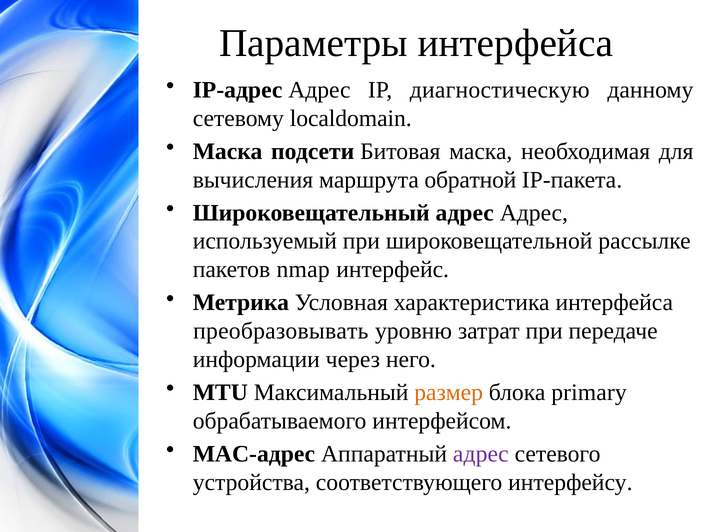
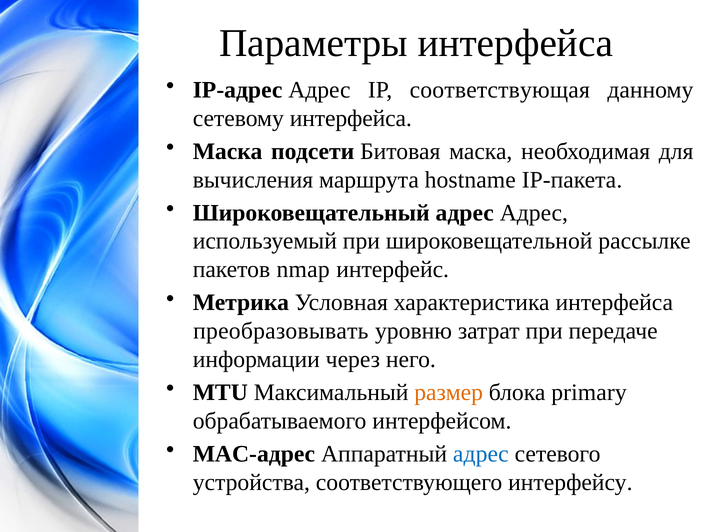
диагностическую: диагностическую -> соответствующая
сетевому localdomain: localdomain -> интерфейса
обратной: обратной -> hostname
адрес at (481, 454) colour: purple -> blue
